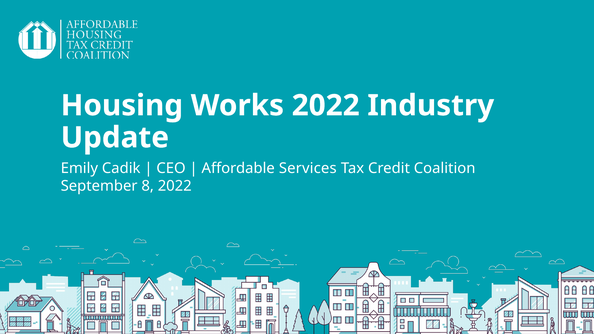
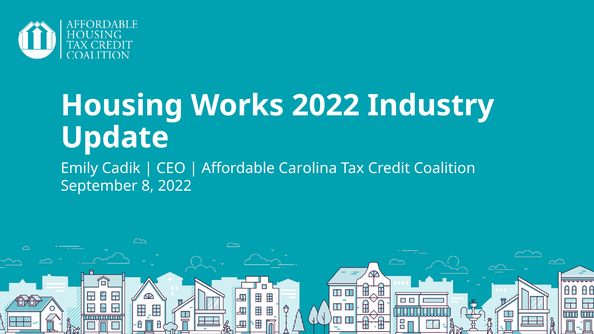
Services: Services -> Carolina
